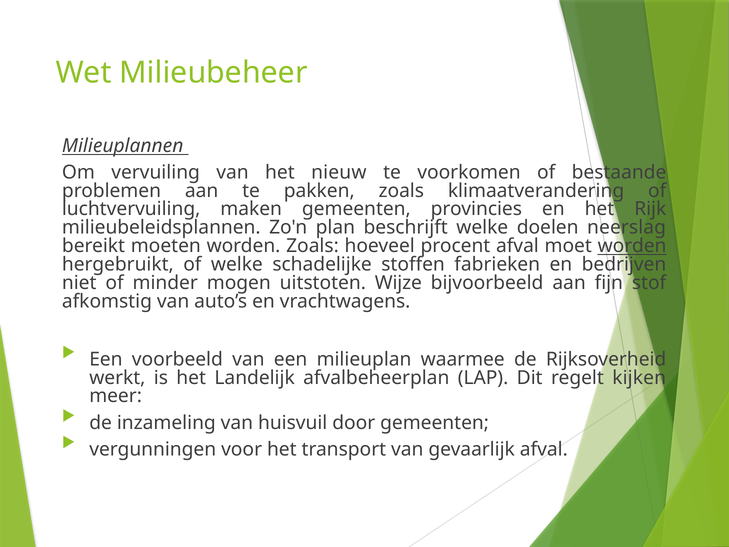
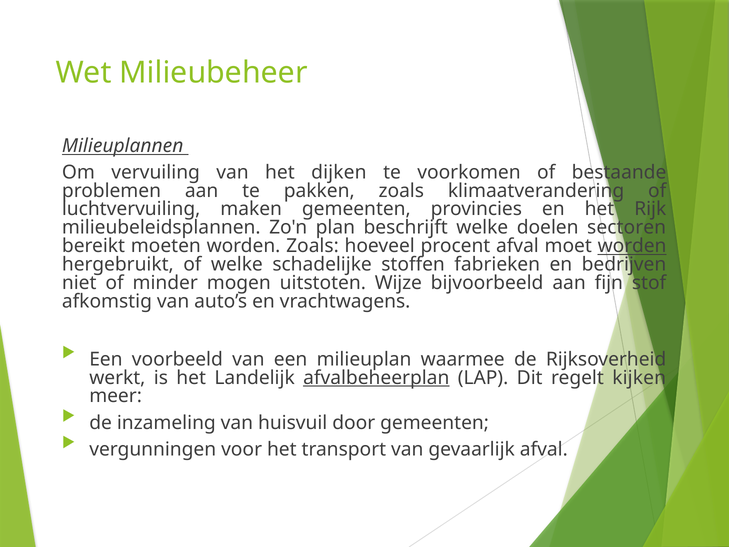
nieuw: nieuw -> dijken
neerslag: neerslag -> sectoren
afvalbeheerplan underline: none -> present
